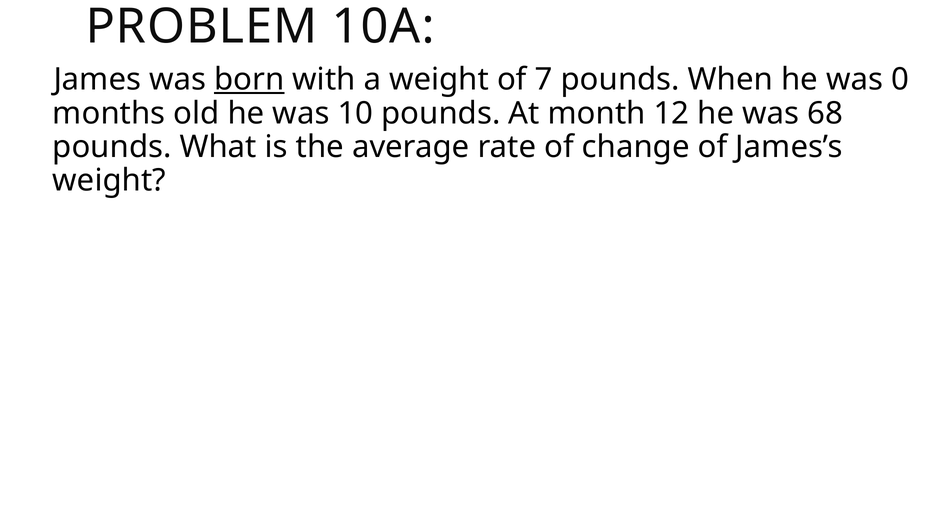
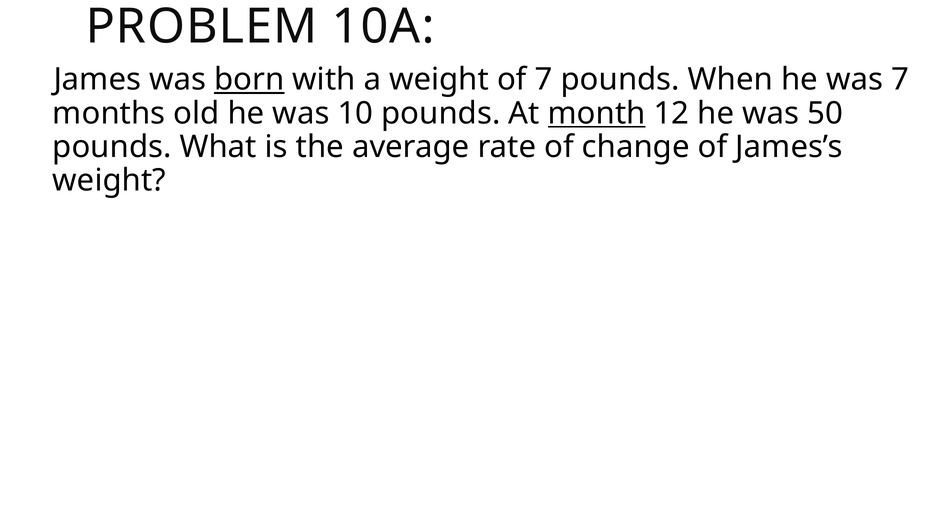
was 0: 0 -> 7
month underline: none -> present
68: 68 -> 50
